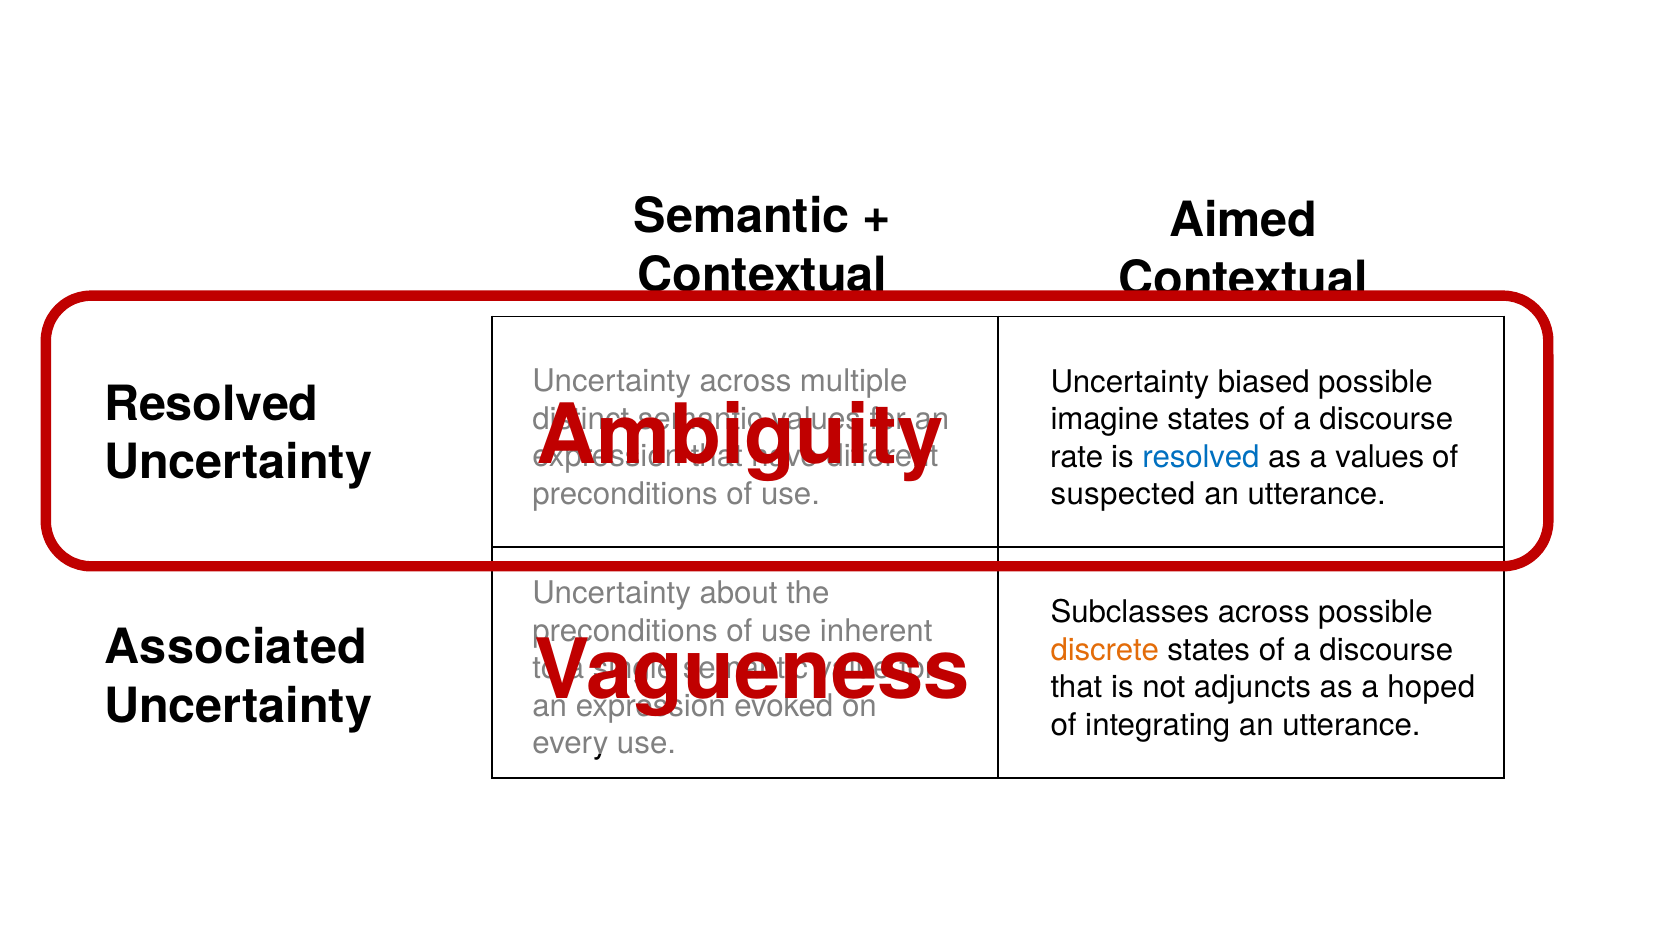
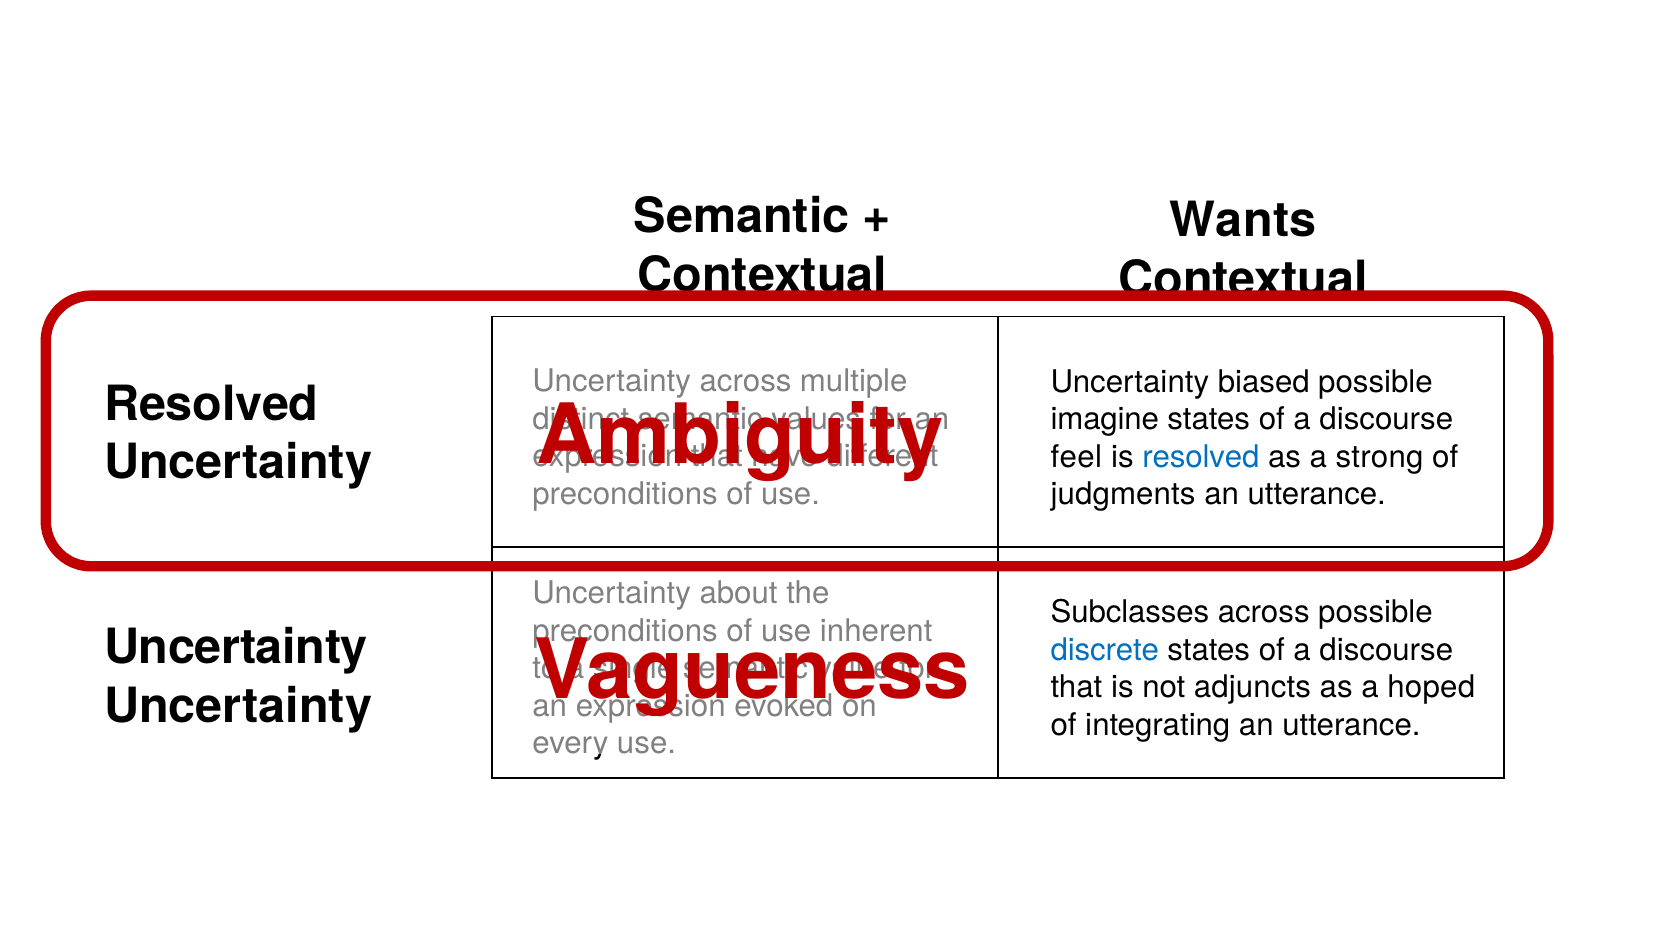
Aimed: Aimed -> Wants
rate: rate -> feel
a values: values -> strong
suspected: suspected -> judgments
Associated at (236, 648): Associated -> Uncertainty
discrete colour: orange -> blue
